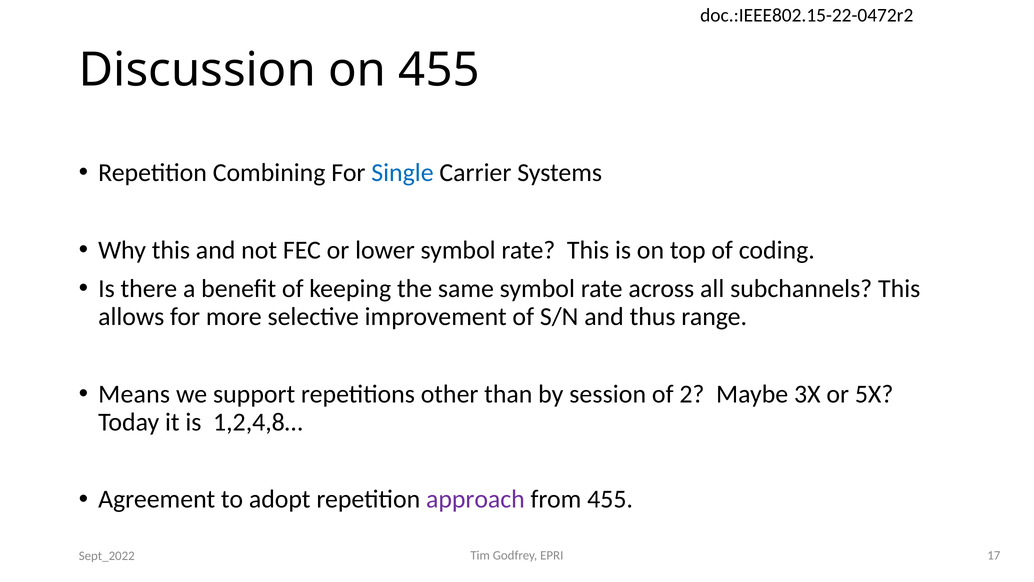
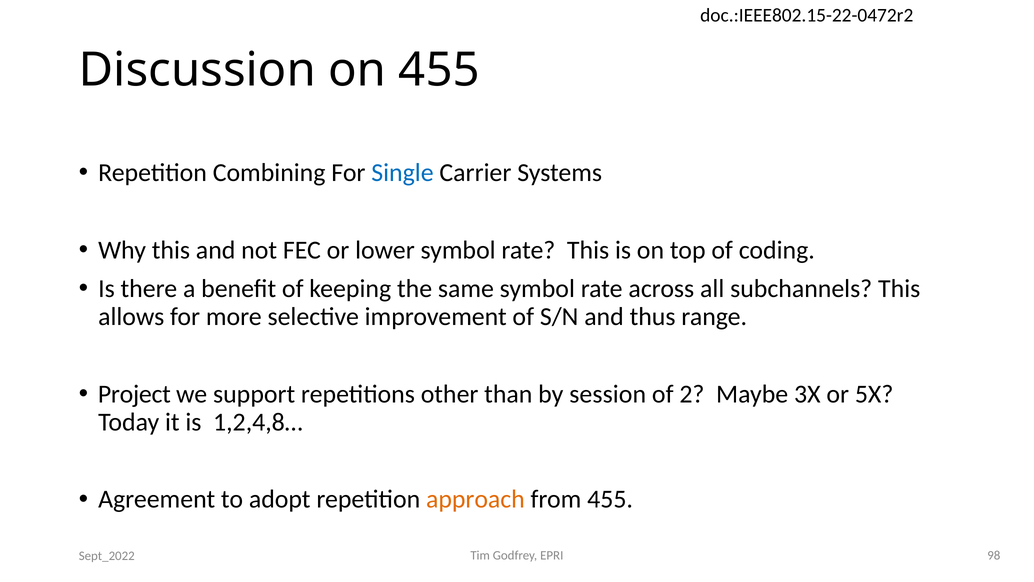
Means: Means -> Project
approach colour: purple -> orange
17: 17 -> 98
